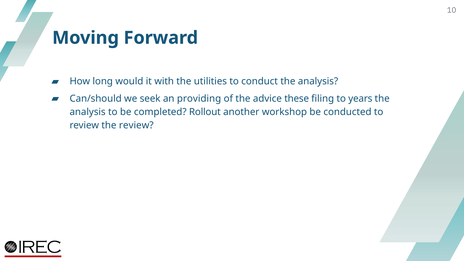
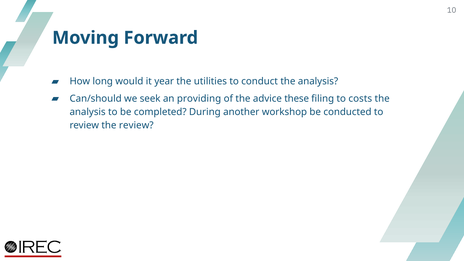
with: with -> year
years: years -> costs
Rollout: Rollout -> During
